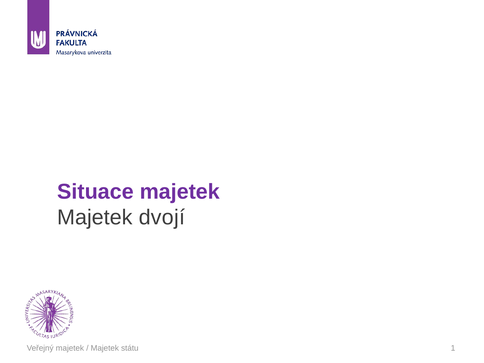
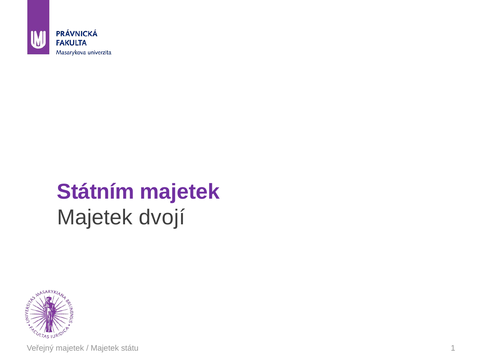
Situace: Situace -> Státním
